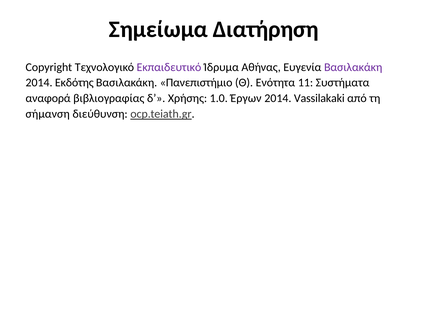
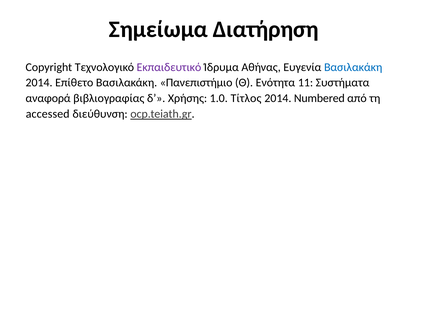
Βασιλακάκη at (353, 67) colour: purple -> blue
Εκδότης: Εκδότης -> Επίθετο
Έργων: Έργων -> Τίτλος
Vassilakaki: Vassilakaki -> Numbered
σήμανση: σήμανση -> accessed
